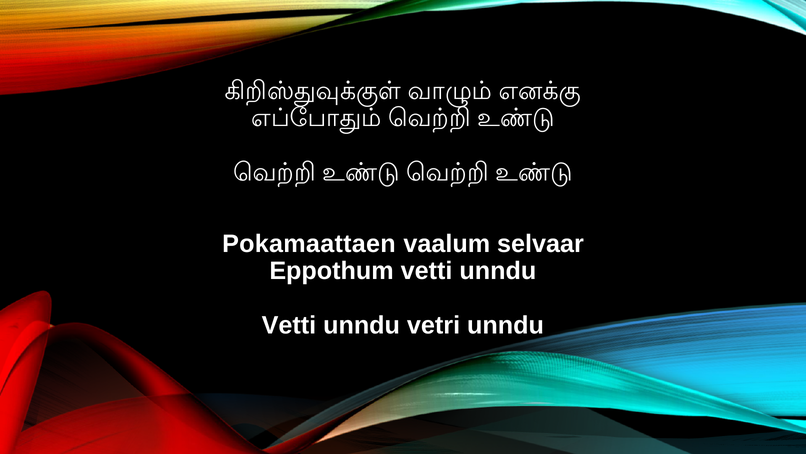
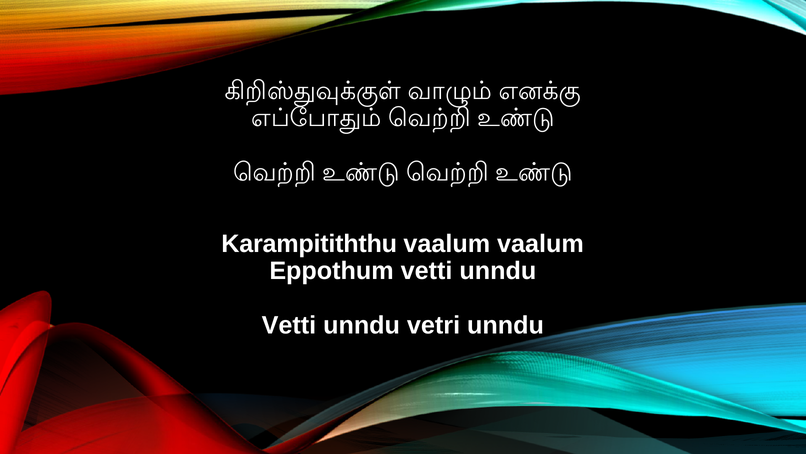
Pokamaattaen: Pokamaattaen -> Karampitiththu
vaalum selvaar: selvaar -> vaalum
